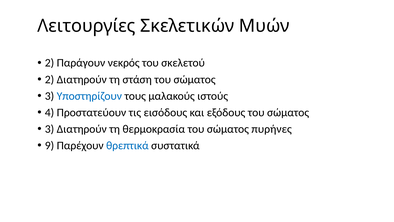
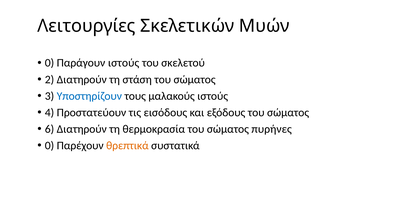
2 at (50, 63): 2 -> 0
Παράγουν νεκρός: νεκρός -> ιστούς
3 at (50, 129): 3 -> 6
9 at (50, 145): 9 -> 0
θρεπτικά colour: blue -> orange
